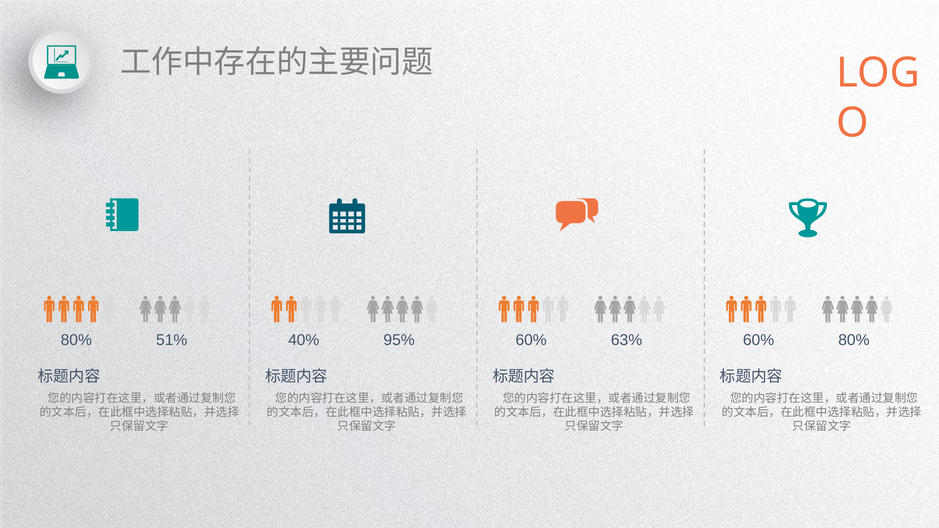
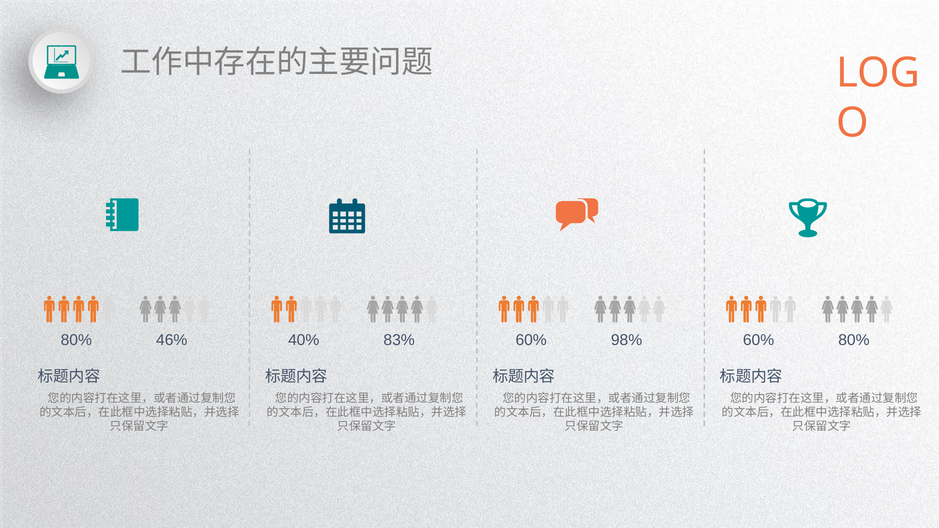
51%: 51% -> 46%
95%: 95% -> 83%
63%: 63% -> 98%
